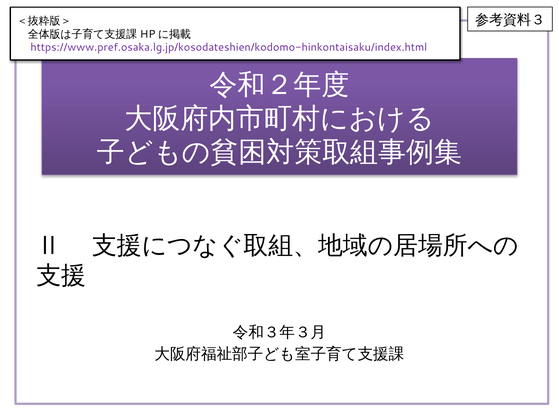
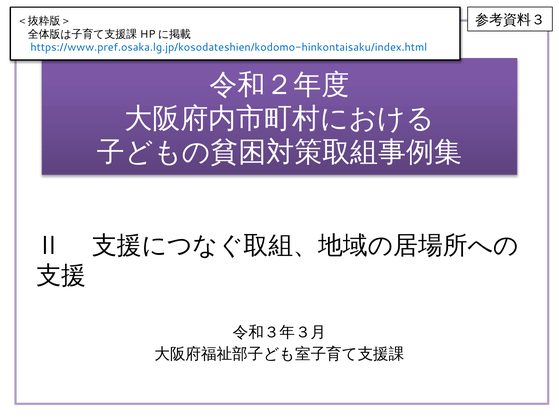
https://www.pref.osaka.lg.jp/kosodateshien/kodomo-hinkontaisaku/index.html colour: purple -> blue
